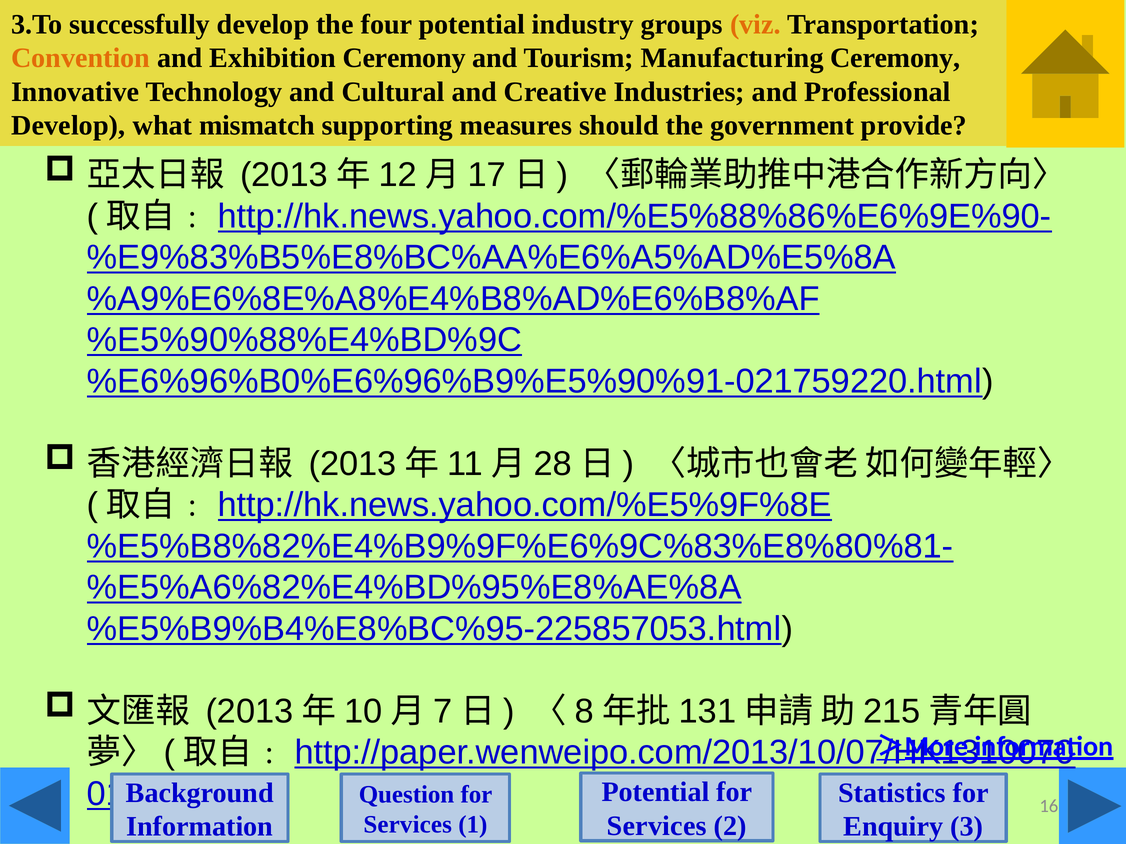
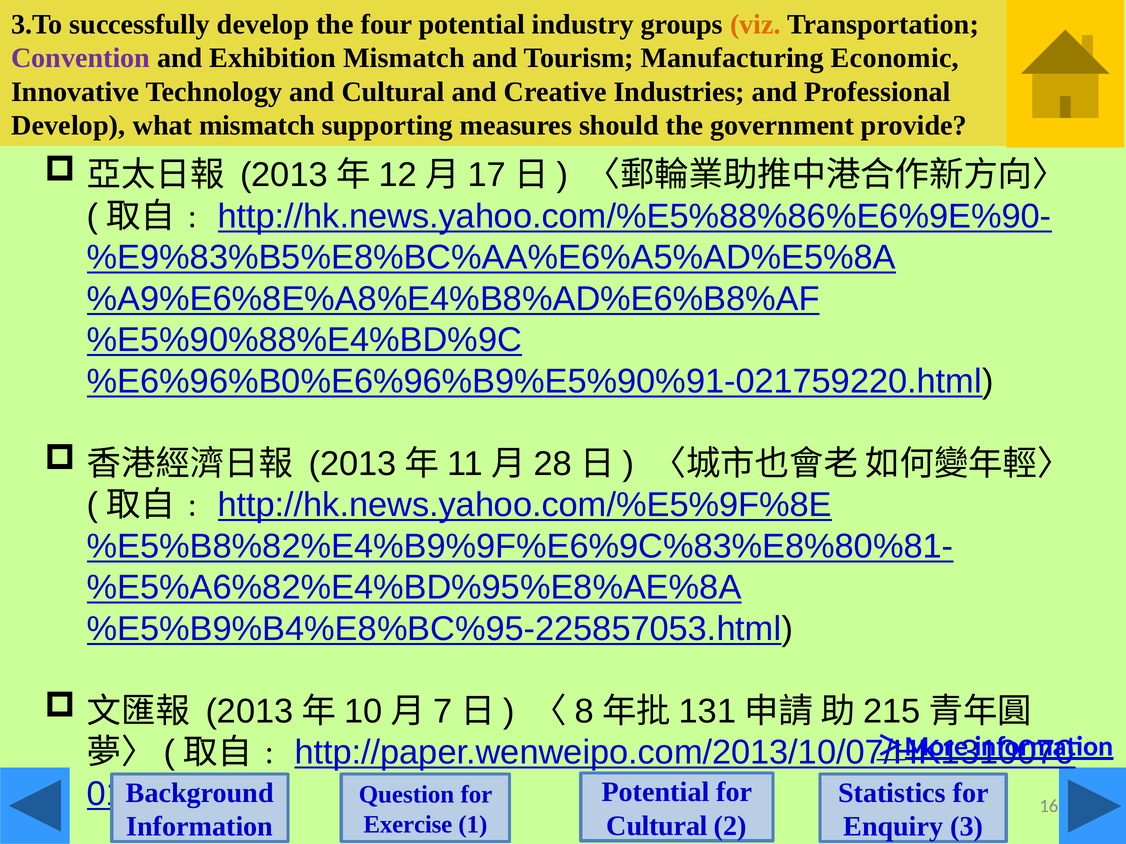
Convention colour: orange -> purple
Exhibition Ceremony: Ceremony -> Mismatch
Manufacturing Ceremony: Ceremony -> Economic
Services at (657, 826): Services -> Cultural
Services at (408, 825): Services -> Exercise
